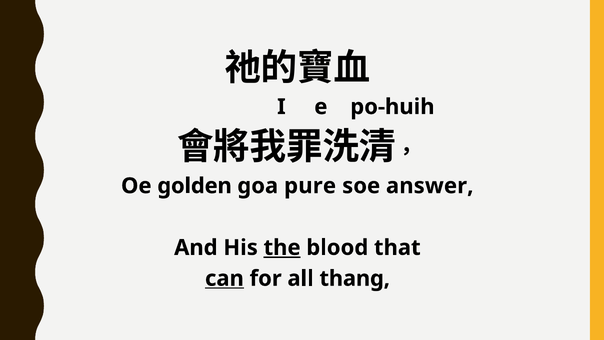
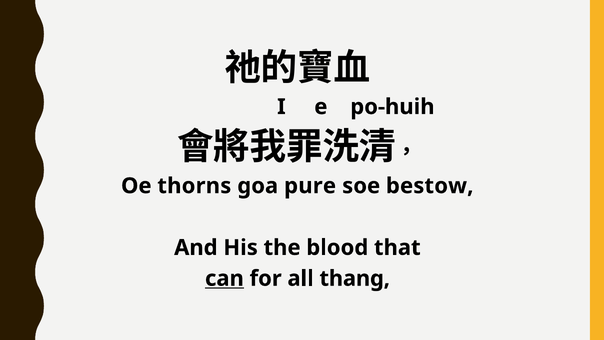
golden: golden -> thorns
answer: answer -> bestow
the underline: present -> none
